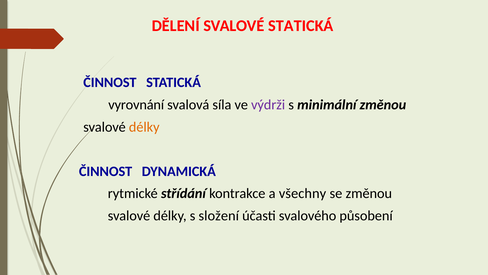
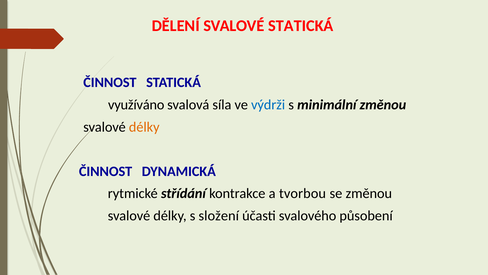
vyrovnání: vyrovnání -> využíváno
výdrži colour: purple -> blue
všechny: všechny -> tvorbou
